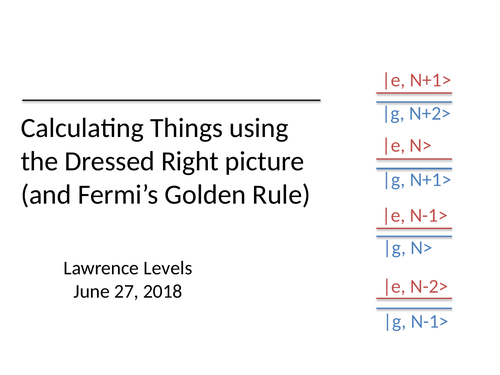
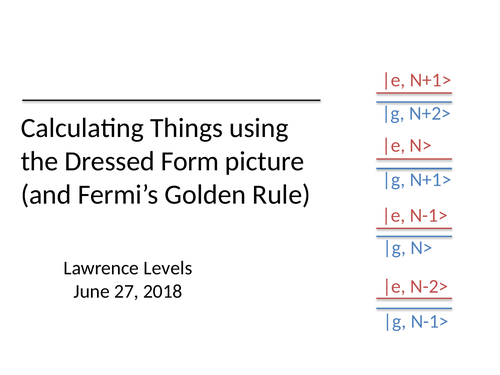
Right: Right -> Form
